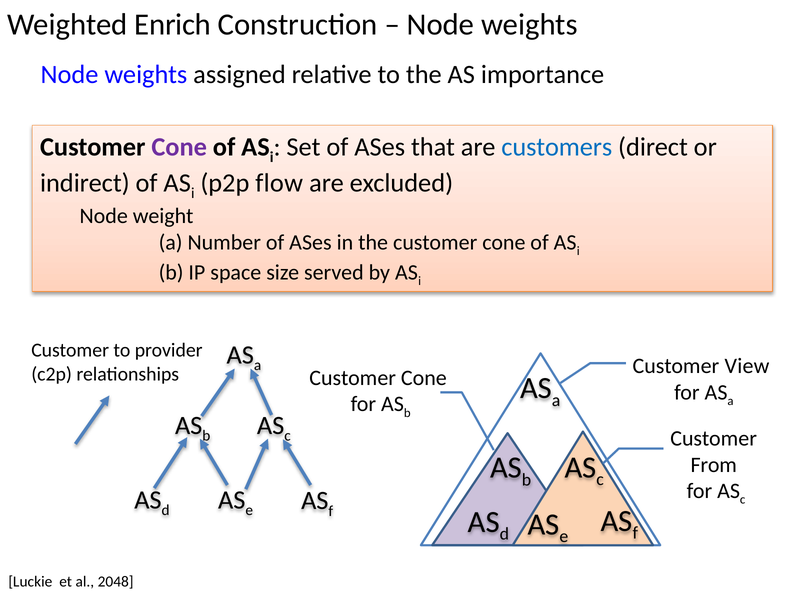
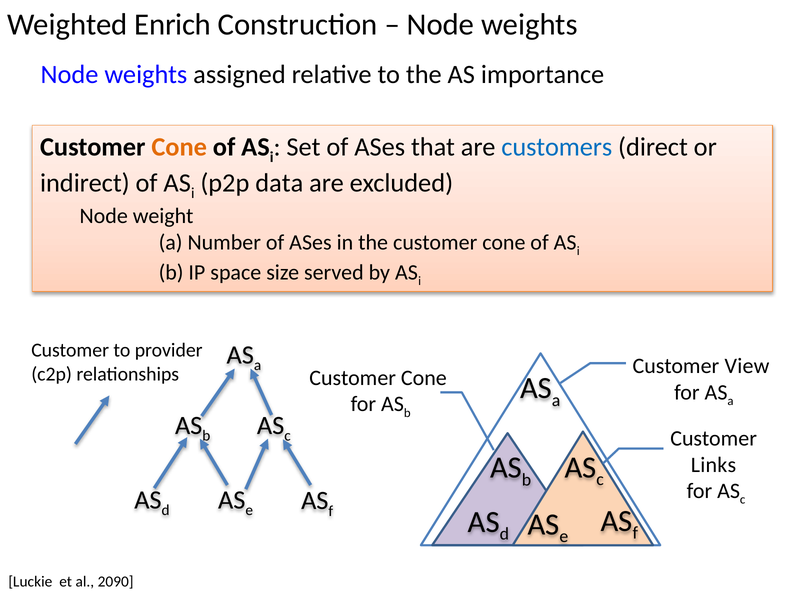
Cone at (179, 147) colour: purple -> orange
flow: flow -> data
From: From -> Links
2048: 2048 -> 2090
